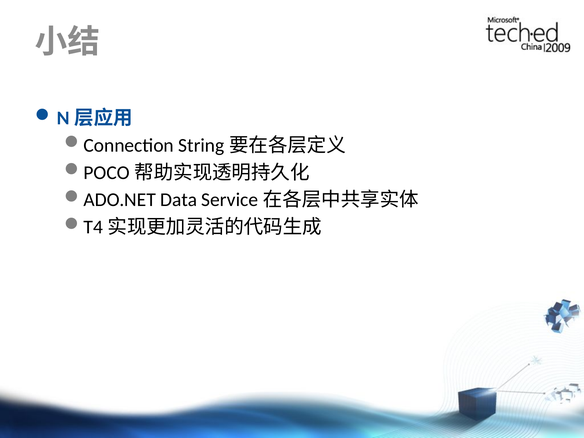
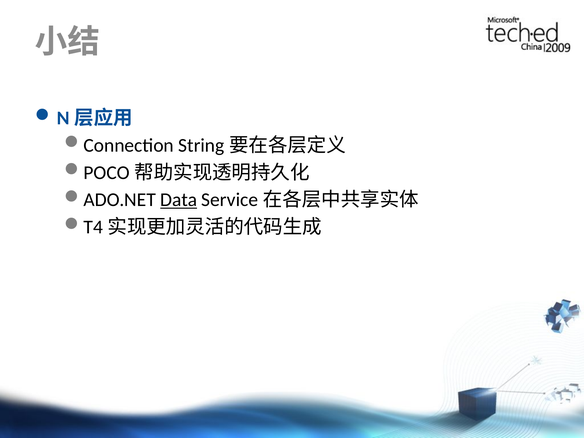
Data underline: none -> present
